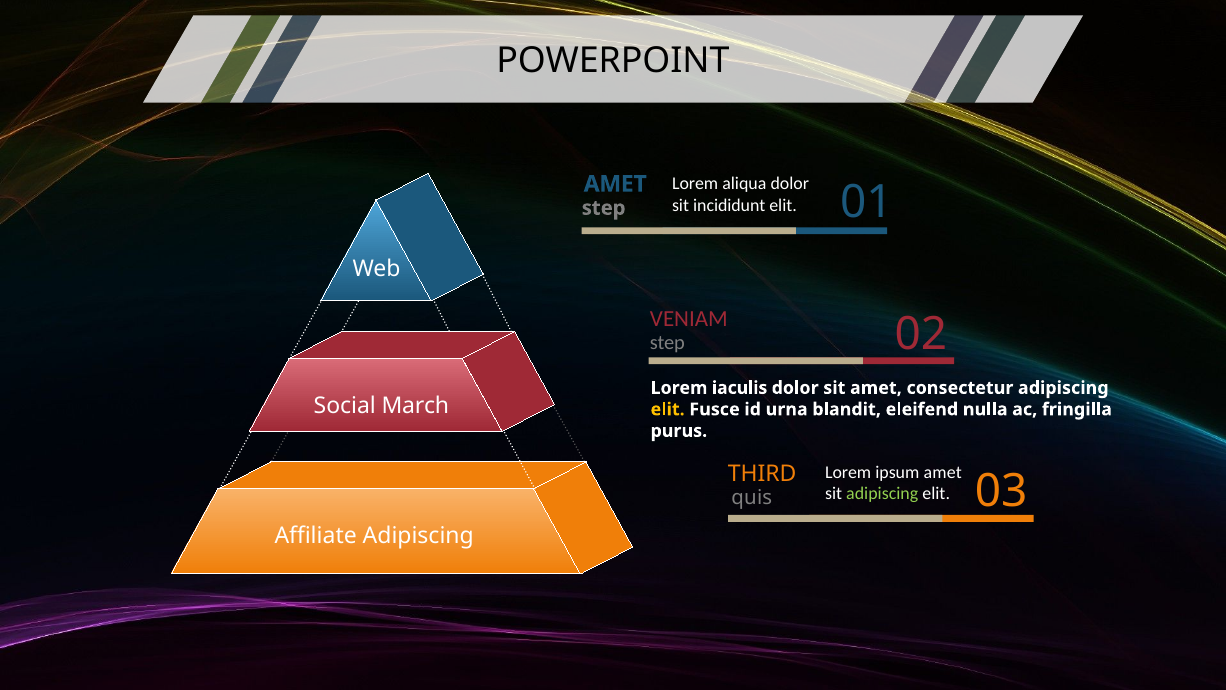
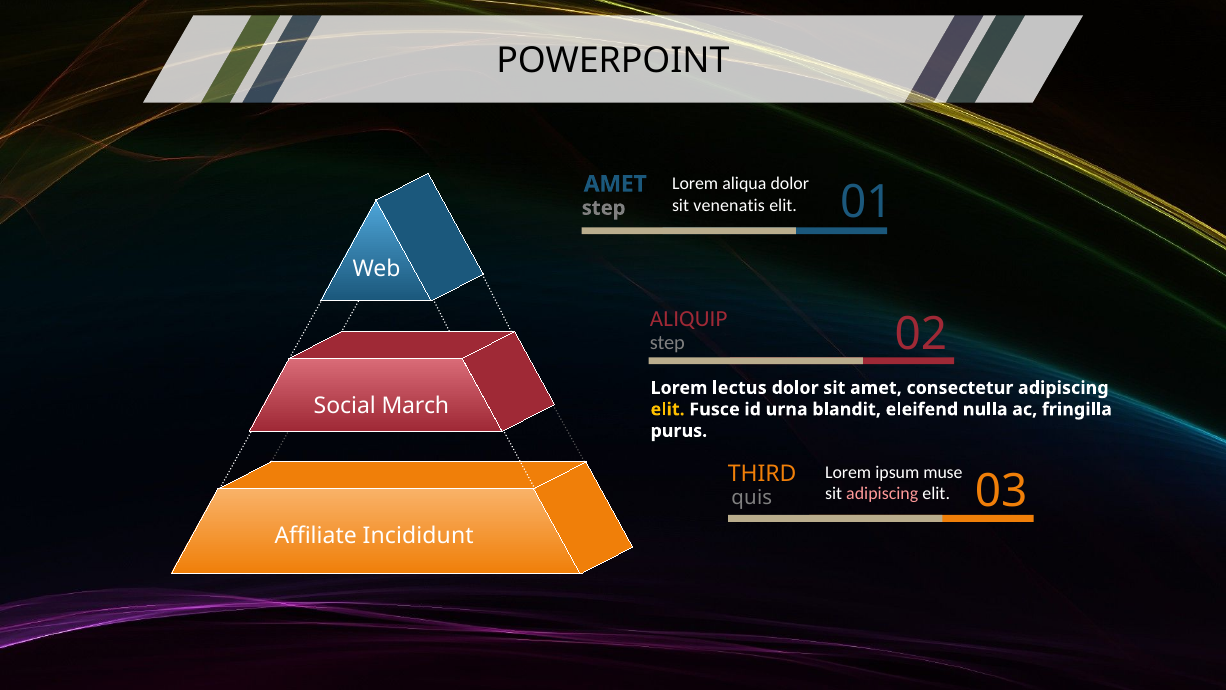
incididunt: incididunt -> venenatis
VENIAM: VENIAM -> ALIQUIP
iaculis: iaculis -> lectus
ipsum amet: amet -> muse
adipiscing at (882, 493) colour: light green -> pink
Affiliate Adipiscing: Adipiscing -> Incididunt
